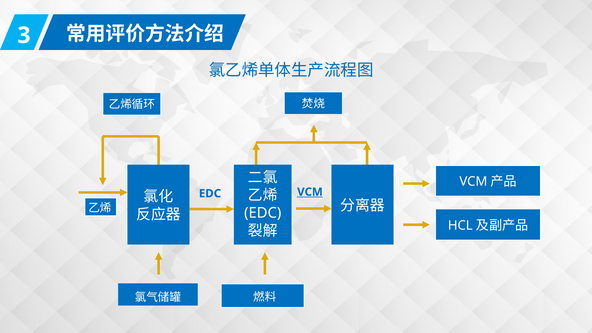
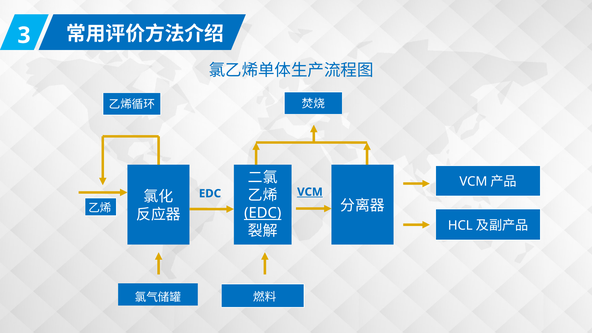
EDC at (263, 213) underline: none -> present
